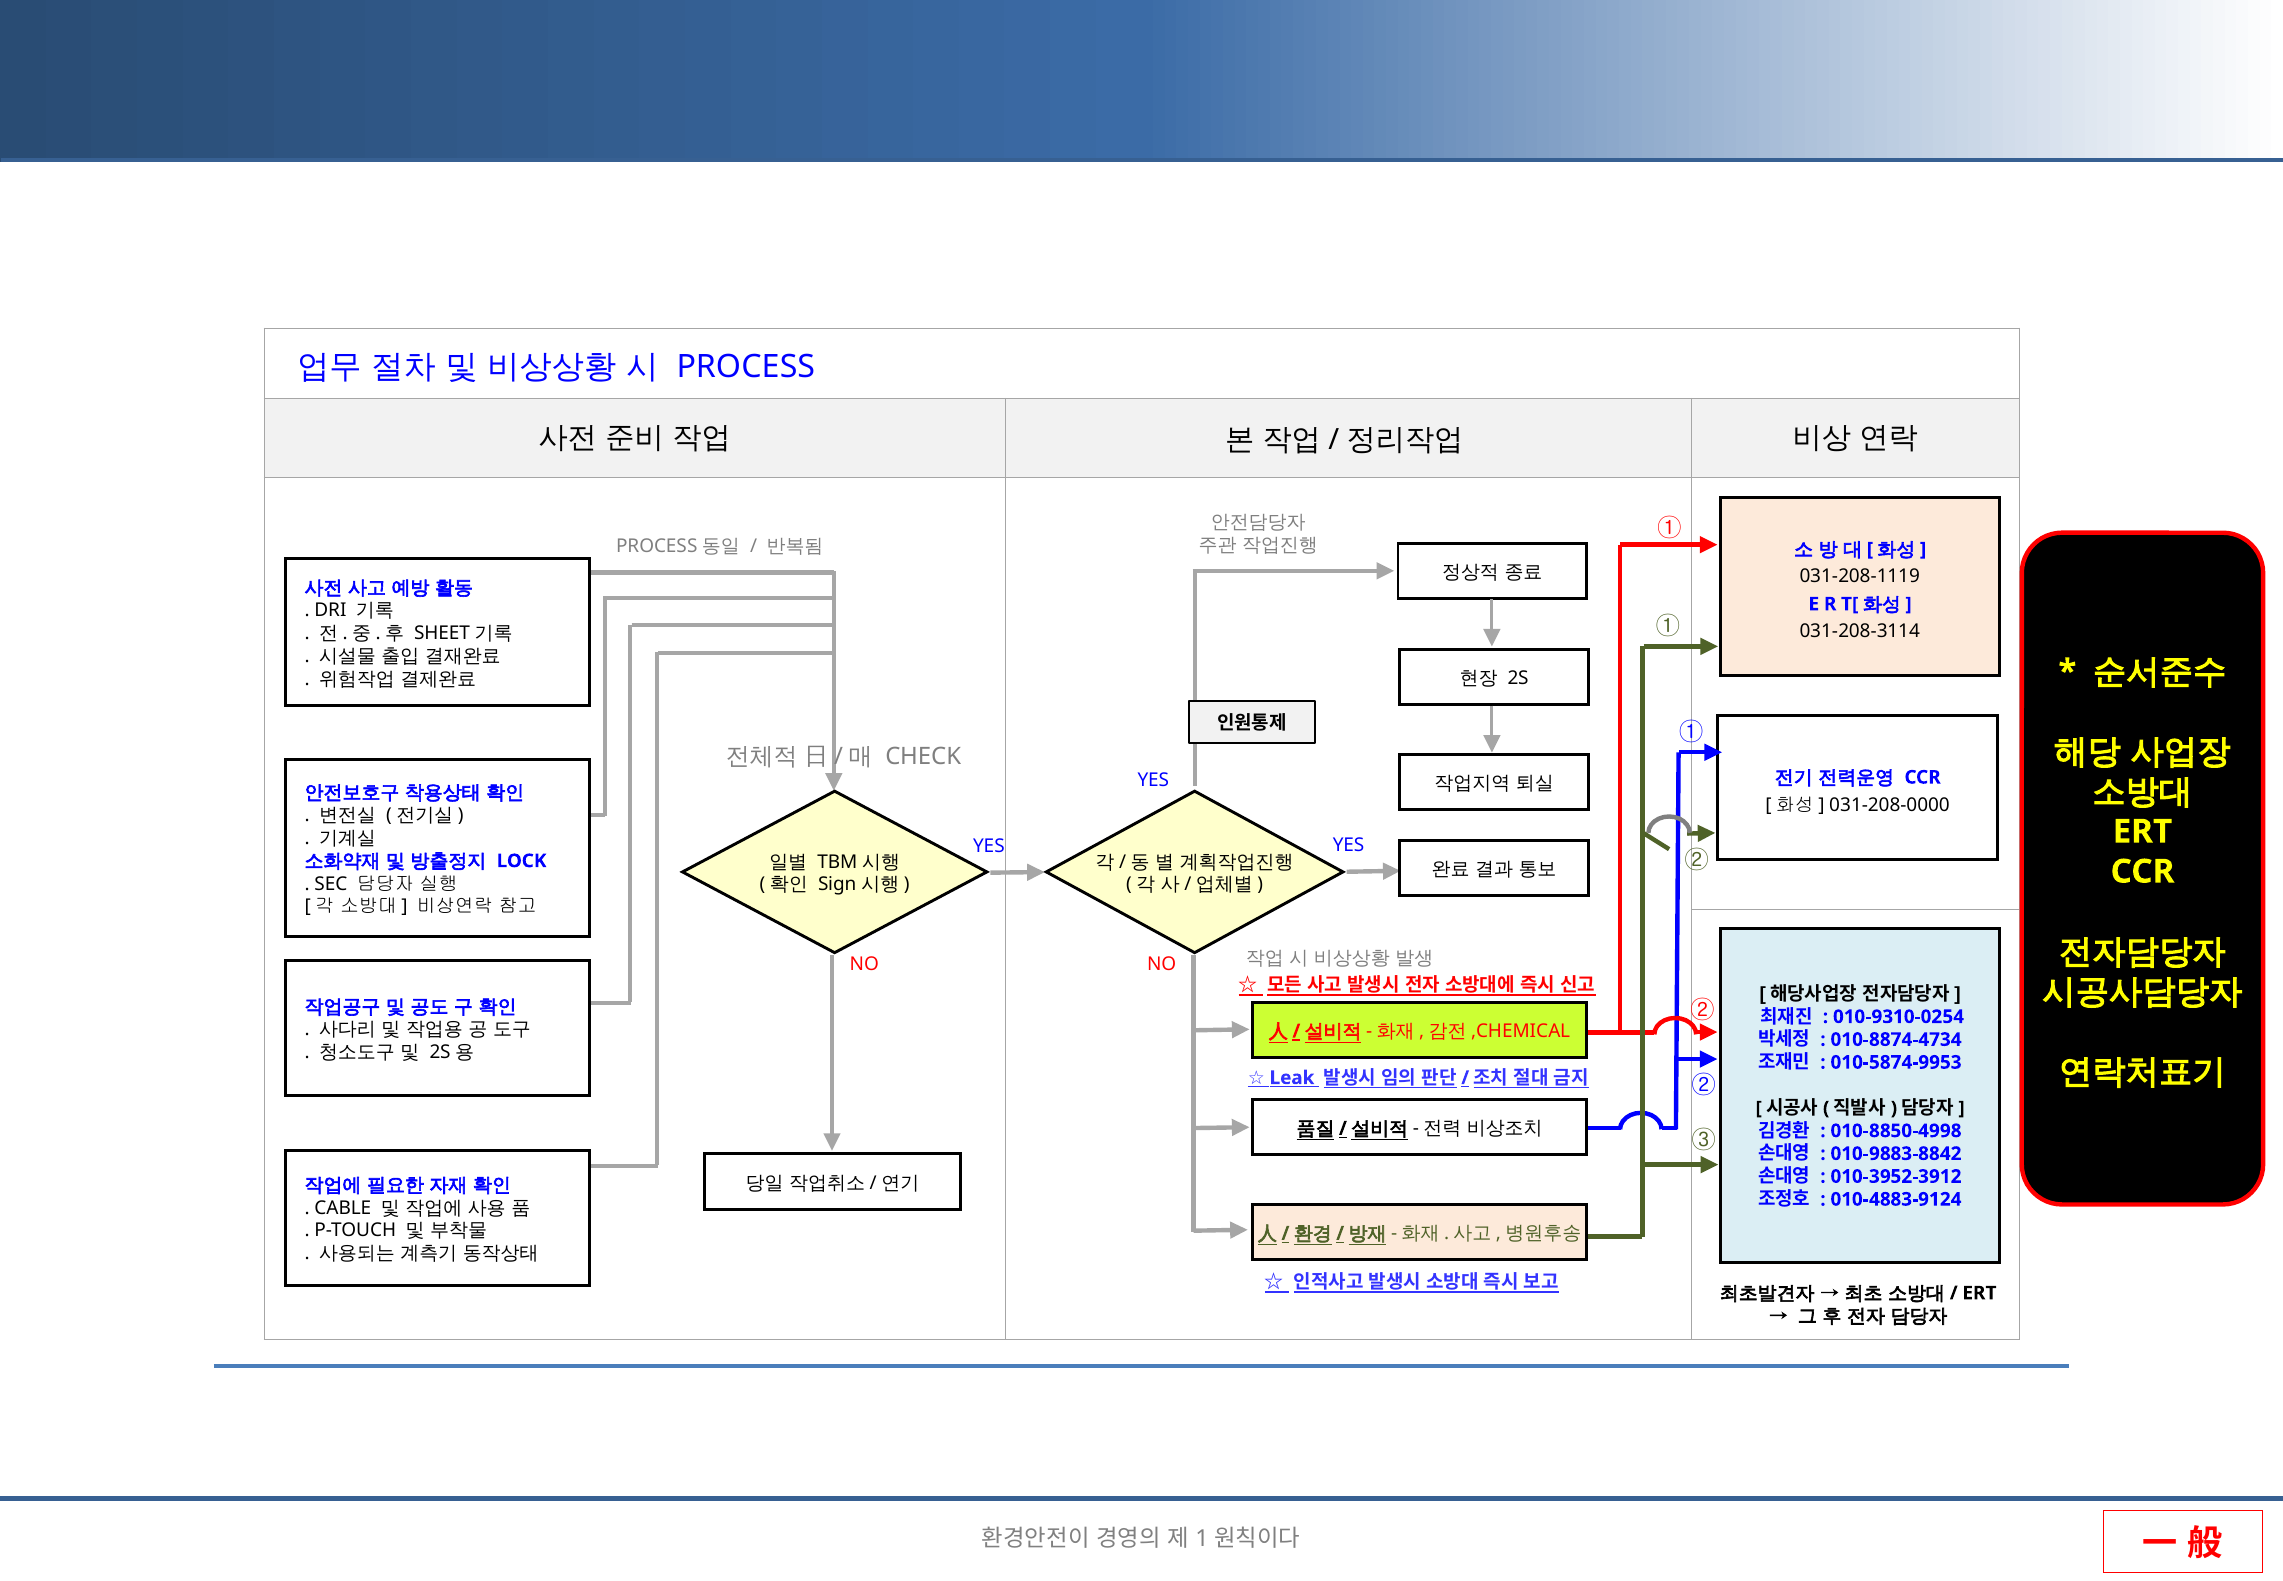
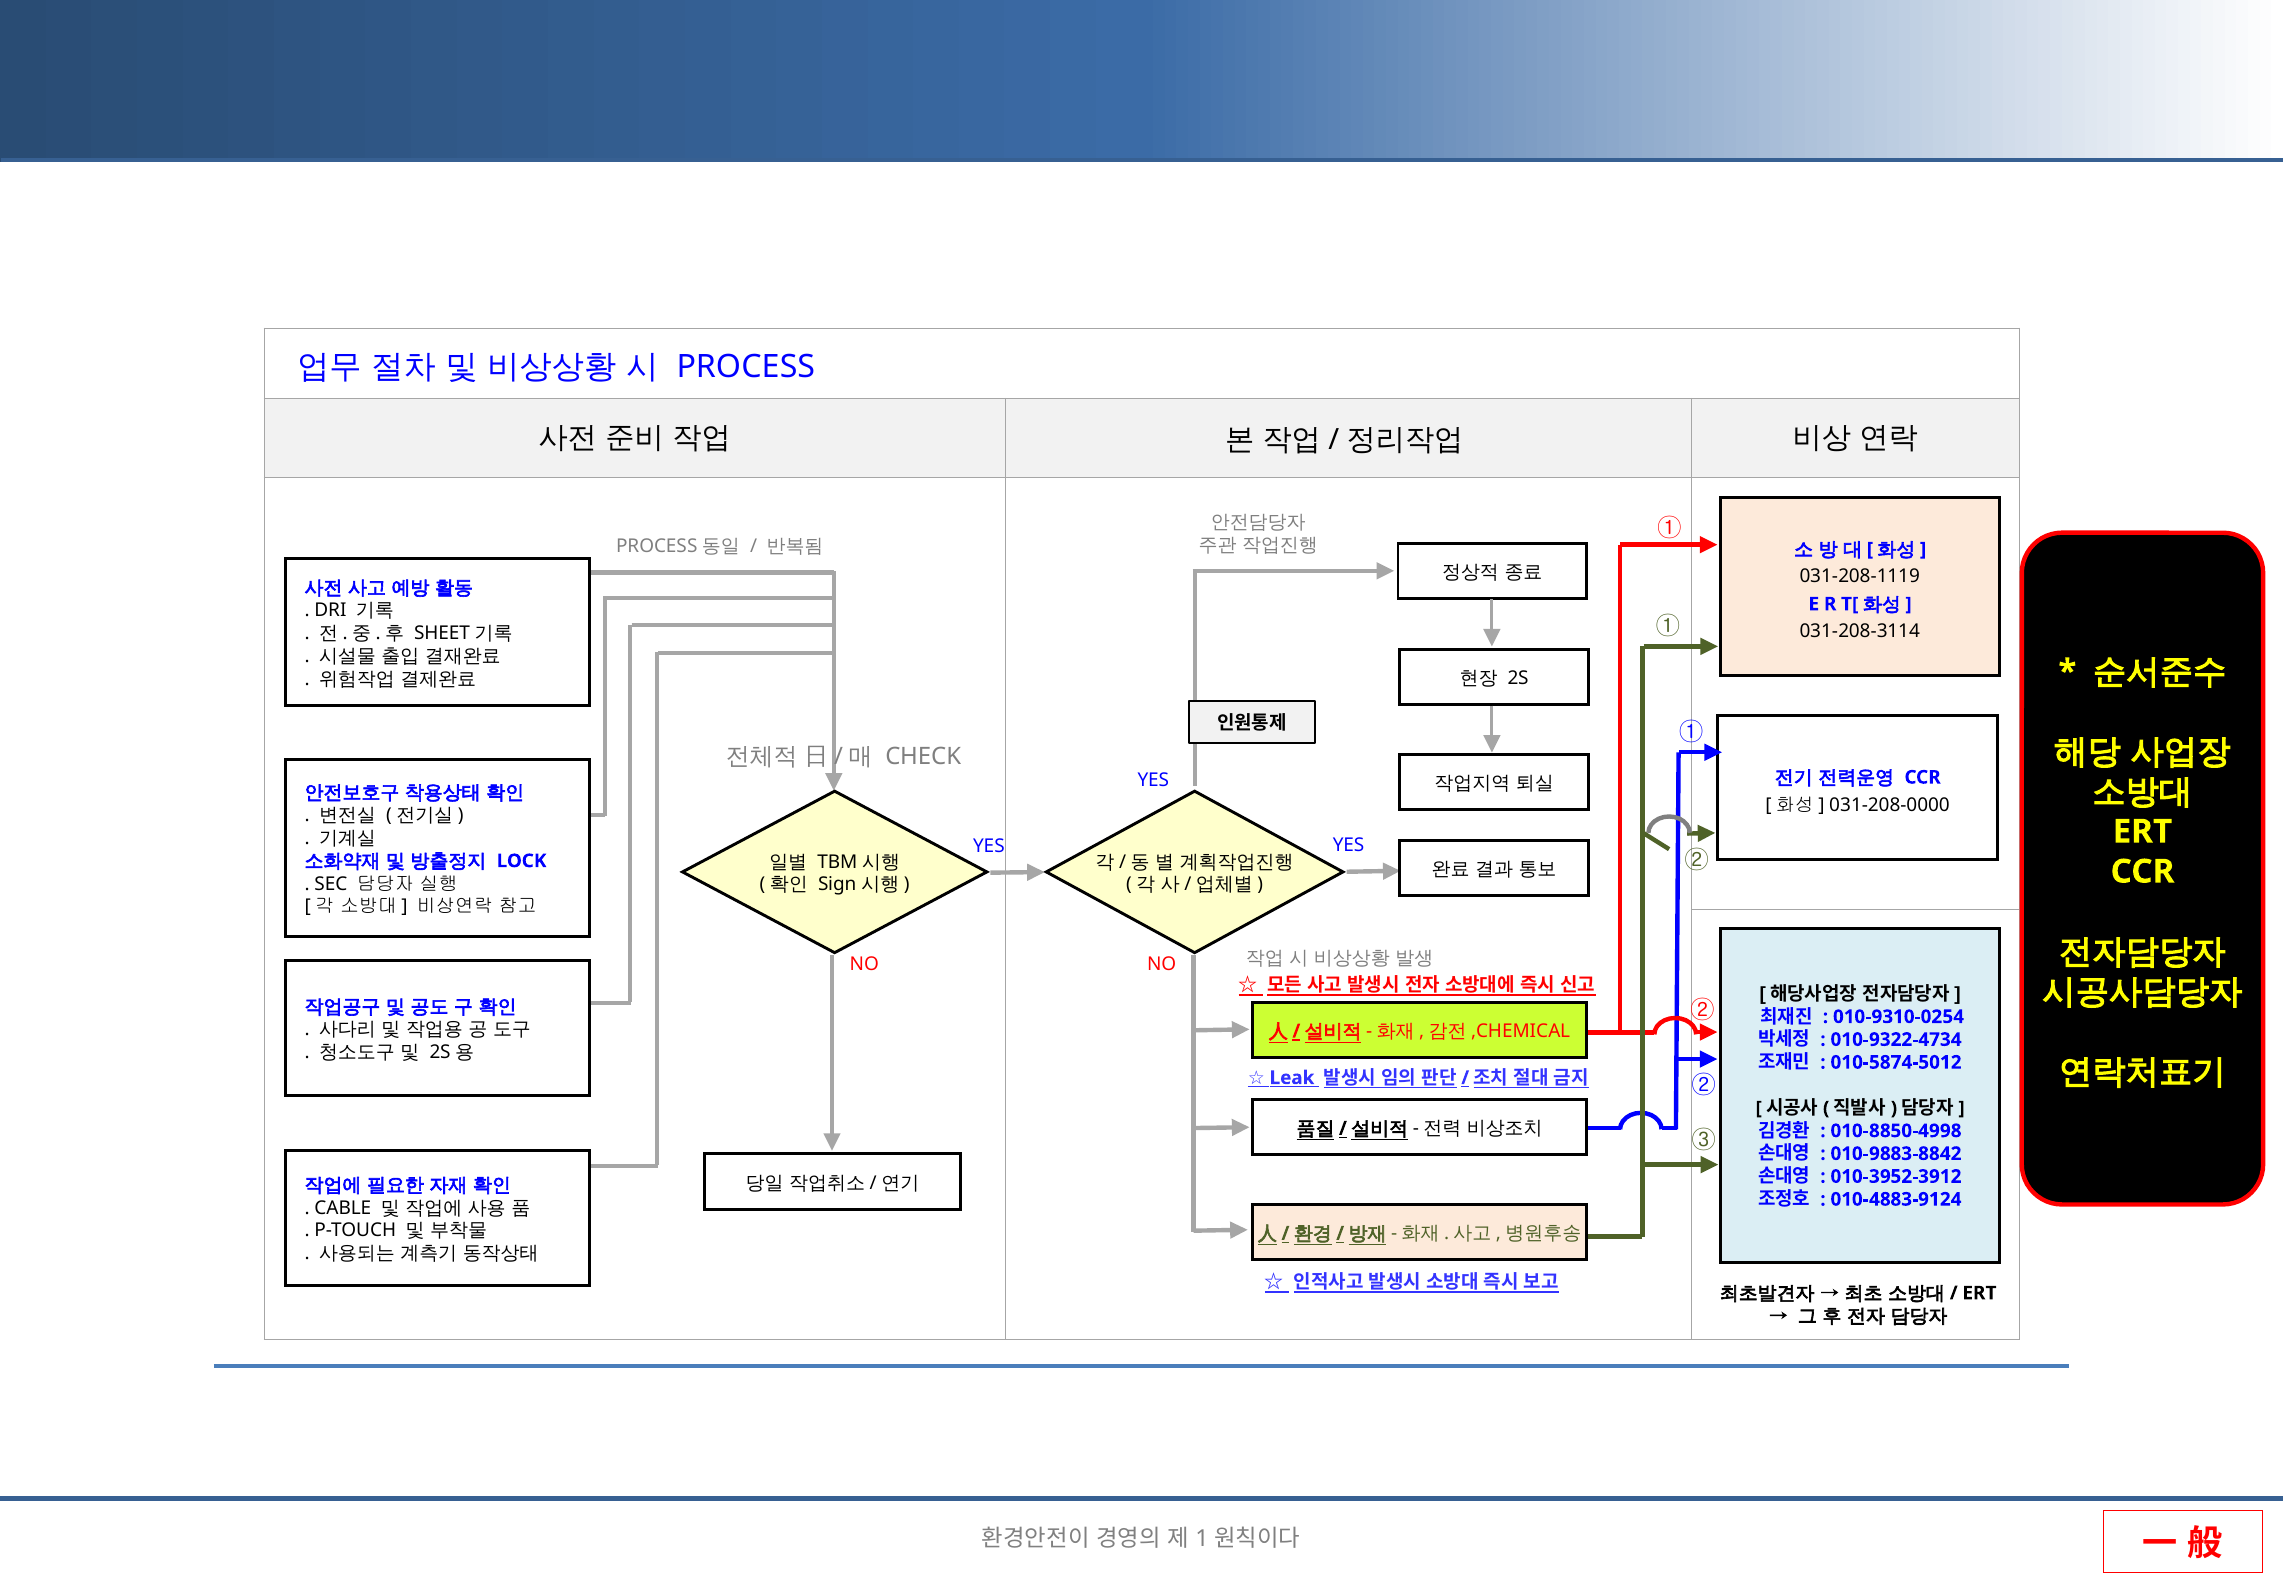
010-8874-4734: 010-8874-4734 -> 010-9322-4734
010-5874-9953: 010-5874-9953 -> 010-5874-5012
